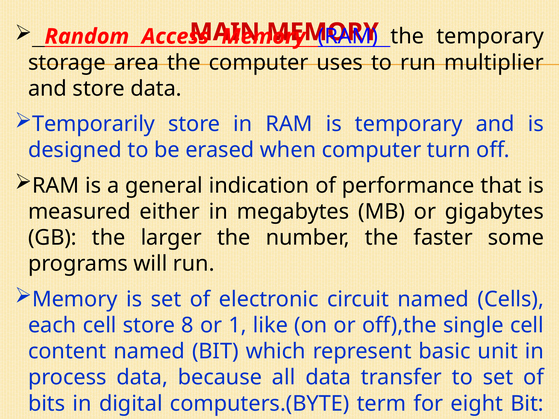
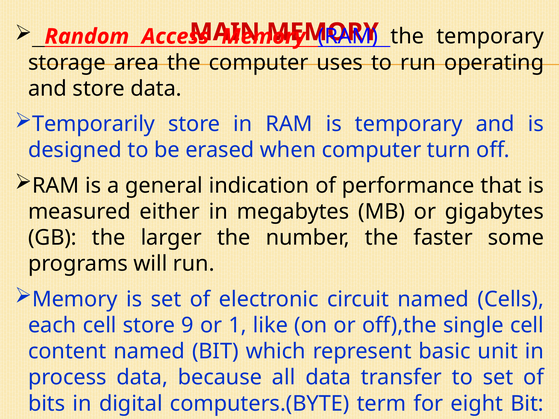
multiplier: multiplier -> operating
store 8: 8 -> 9
